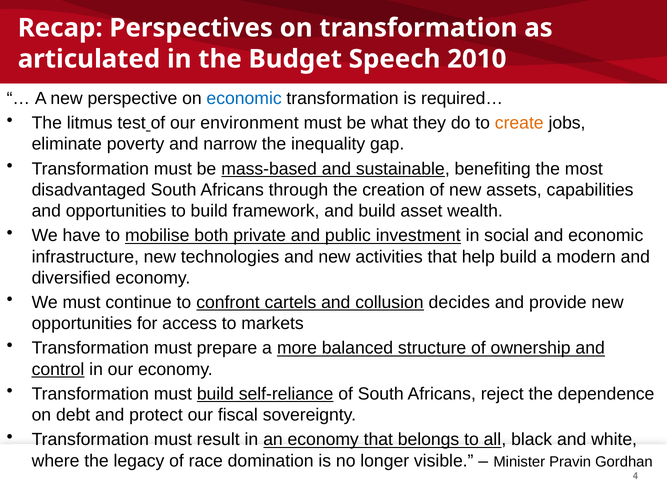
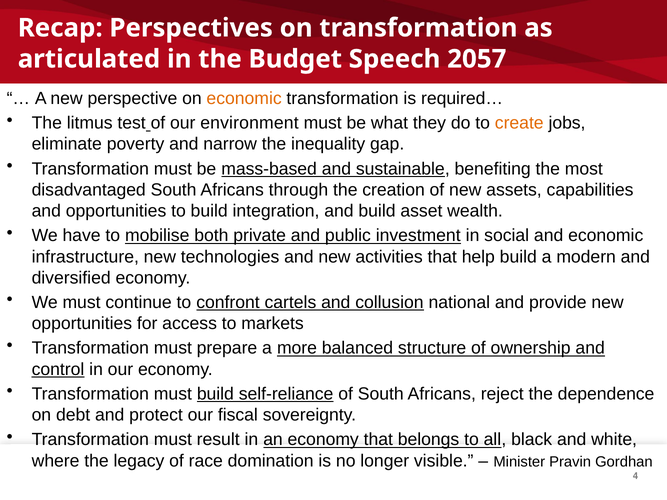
2010: 2010 -> 2057
economic at (244, 98) colour: blue -> orange
framework: framework -> integration
decides: decides -> national
